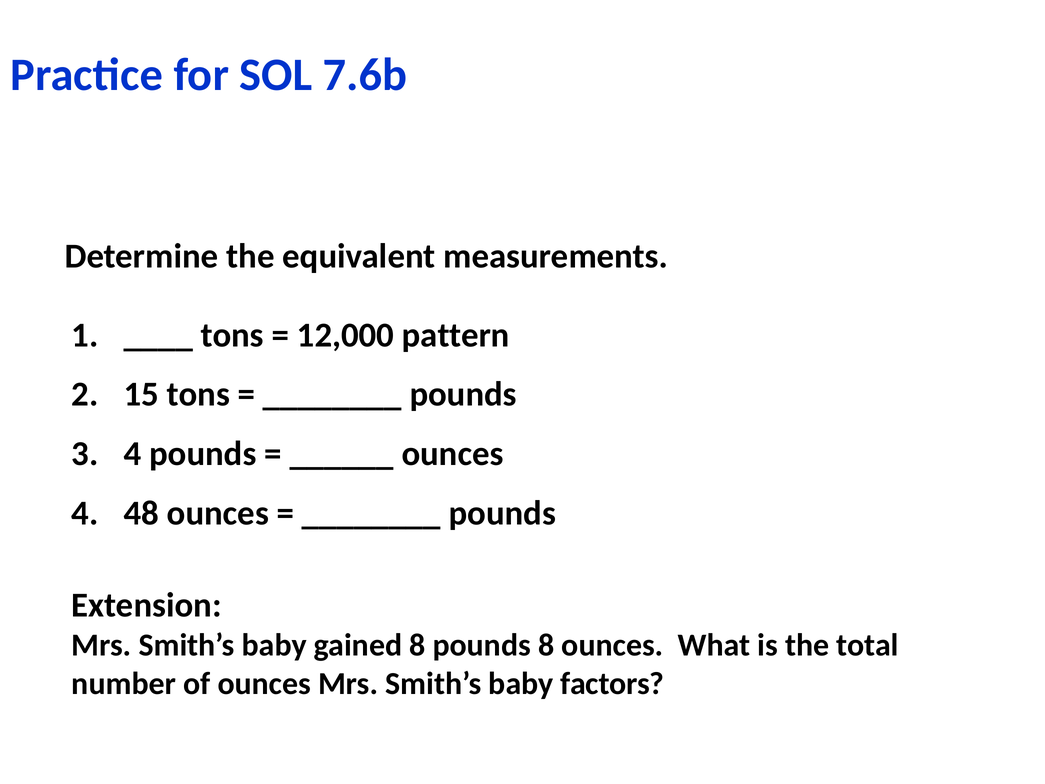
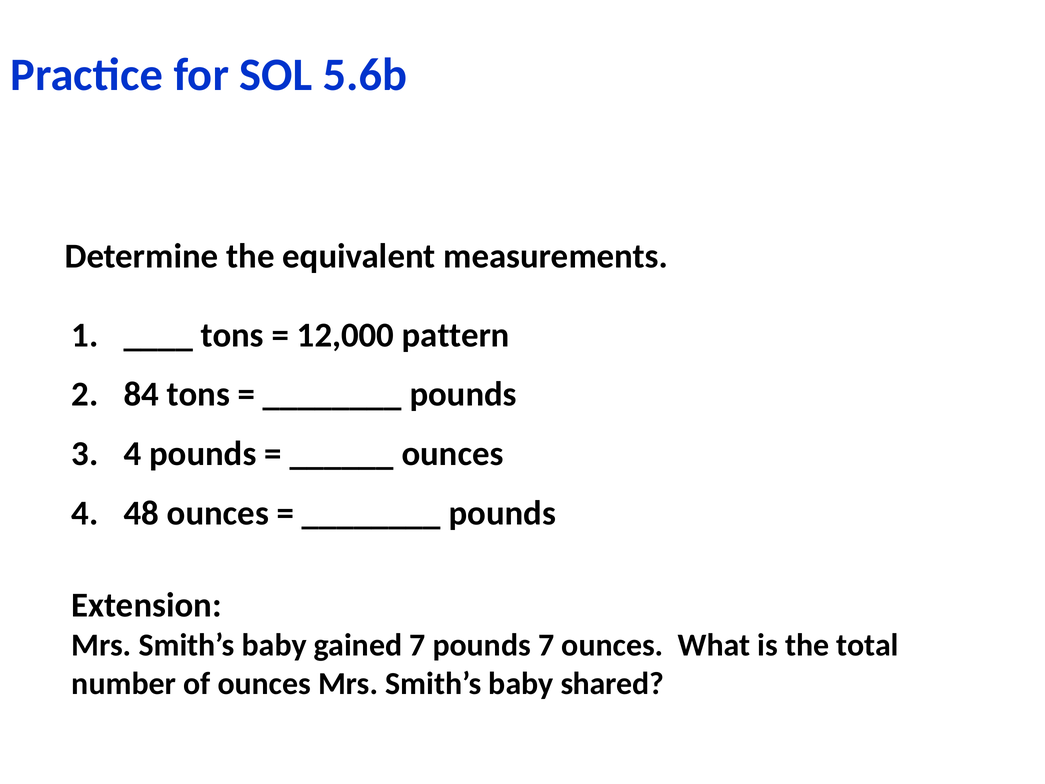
7.6b: 7.6b -> 5.6b
15: 15 -> 84
gained 8: 8 -> 7
pounds 8: 8 -> 7
factors: factors -> shared
